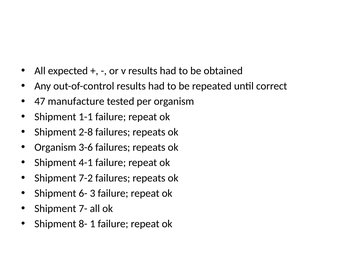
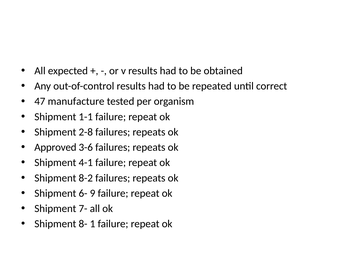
Organism at (55, 147): Organism -> Approved
7-2: 7-2 -> 8-2
3: 3 -> 9
